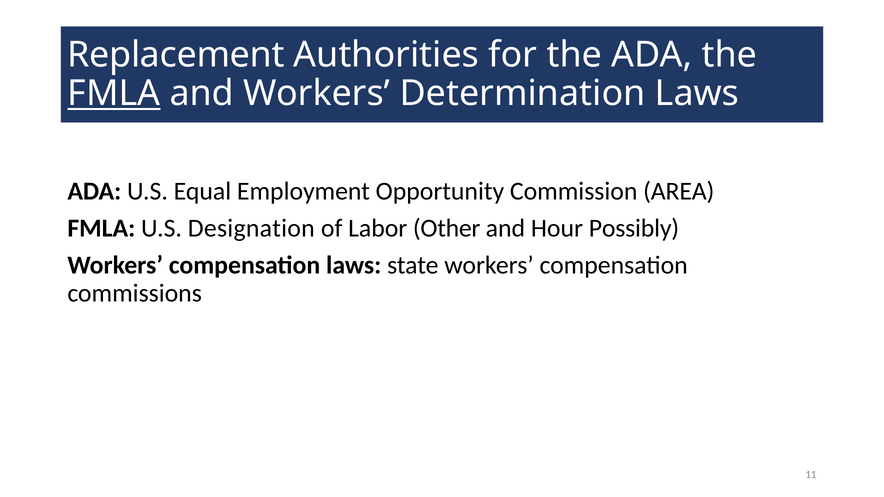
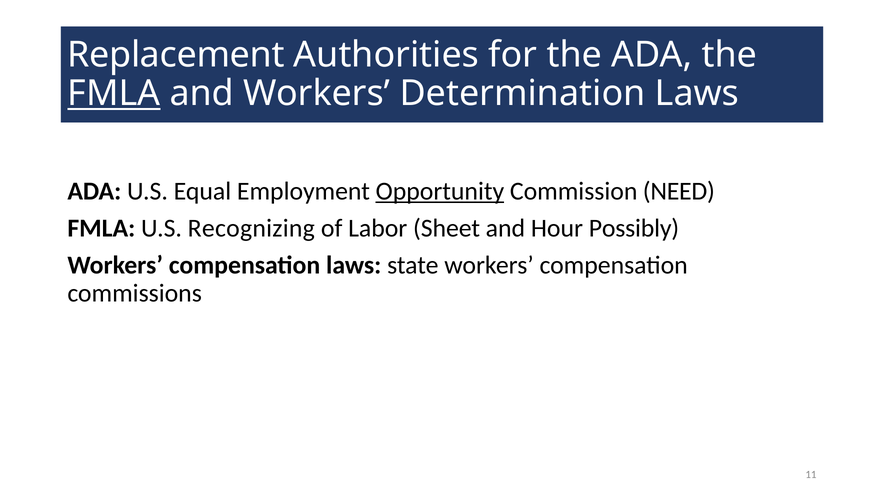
Opportunity underline: none -> present
AREA: AREA -> NEED
Designation: Designation -> Recognizing
Other: Other -> Sheet
